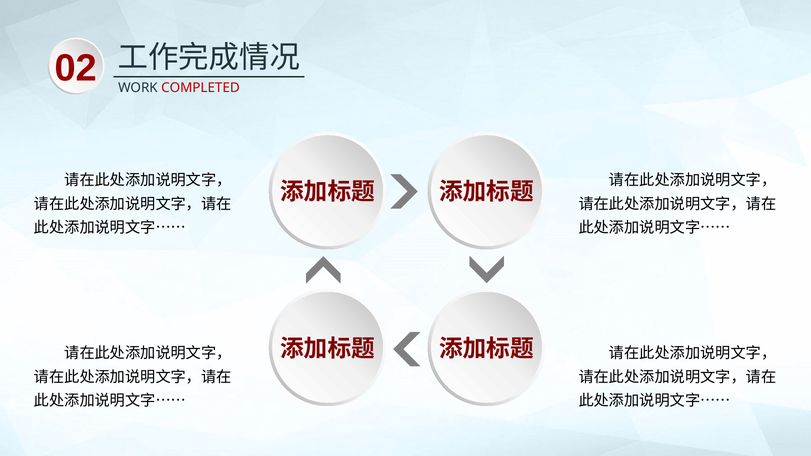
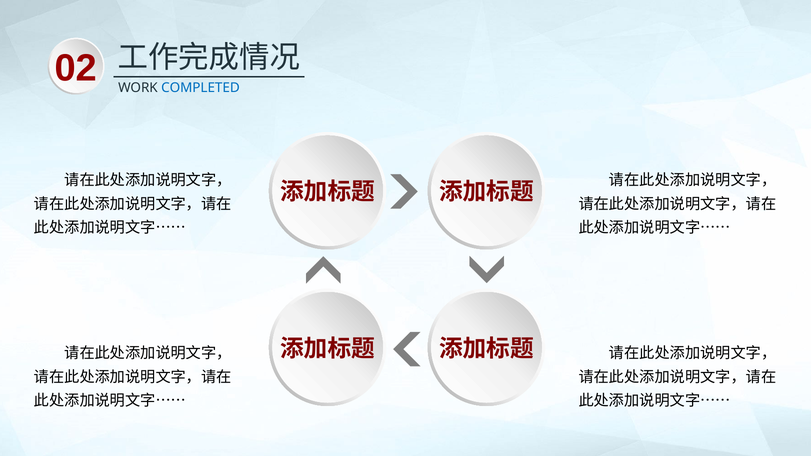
COMPLETED colour: red -> blue
